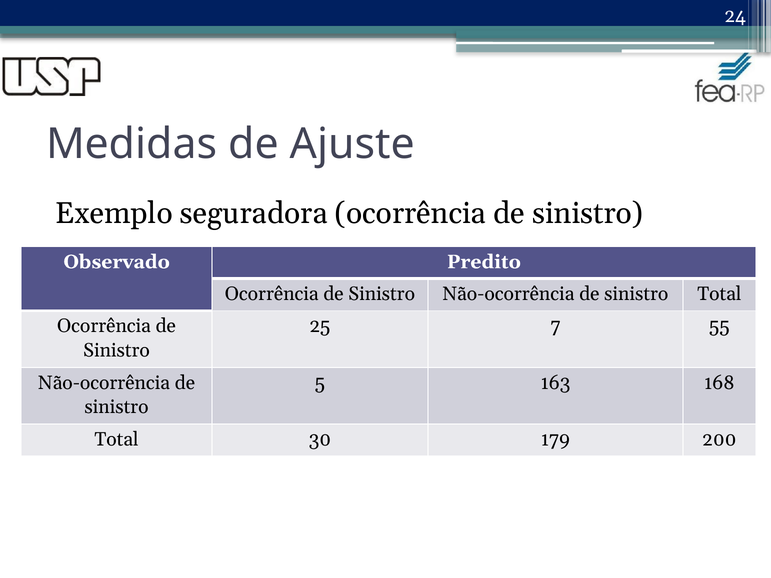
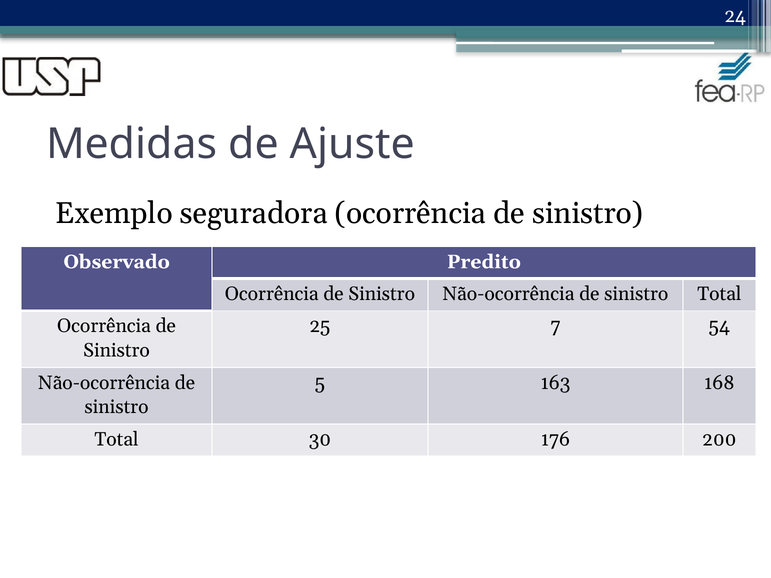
55: 55 -> 54
179: 179 -> 176
